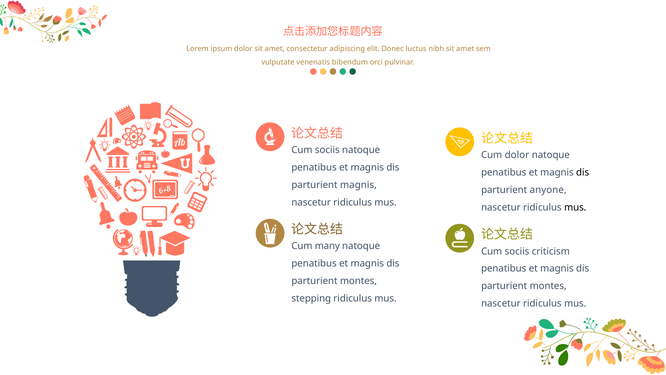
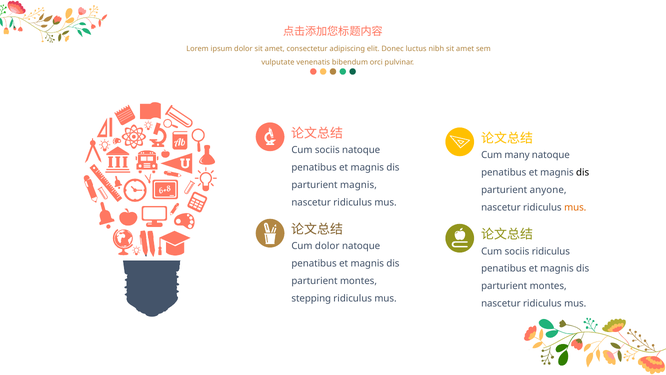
Cum dolor: dolor -> many
mus at (575, 207) colour: black -> orange
Cum many: many -> dolor
sociis criticism: criticism -> ridiculus
